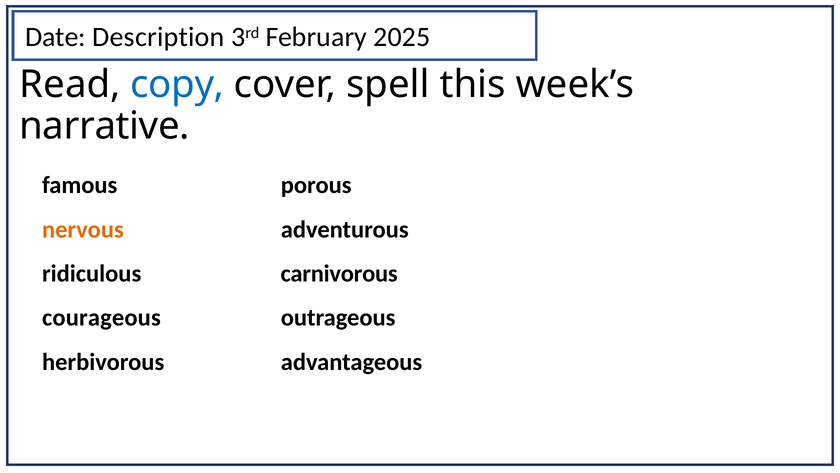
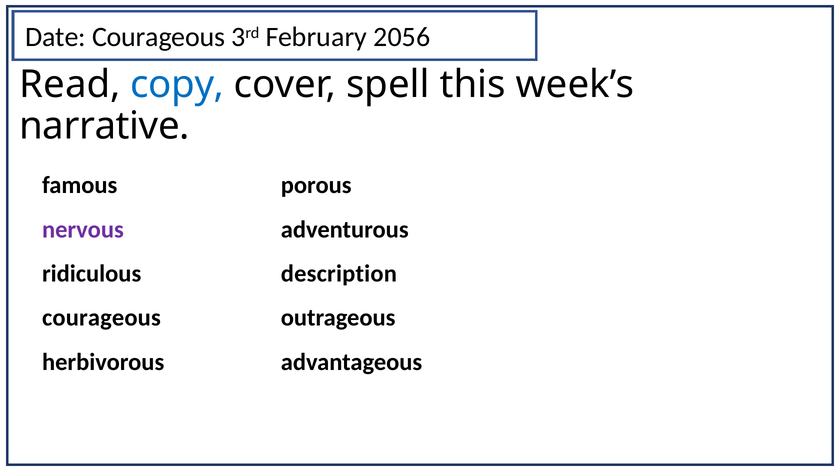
Date Description: Description -> Courageous
2025: 2025 -> 2056
nervous colour: orange -> purple
carnivorous: carnivorous -> description
